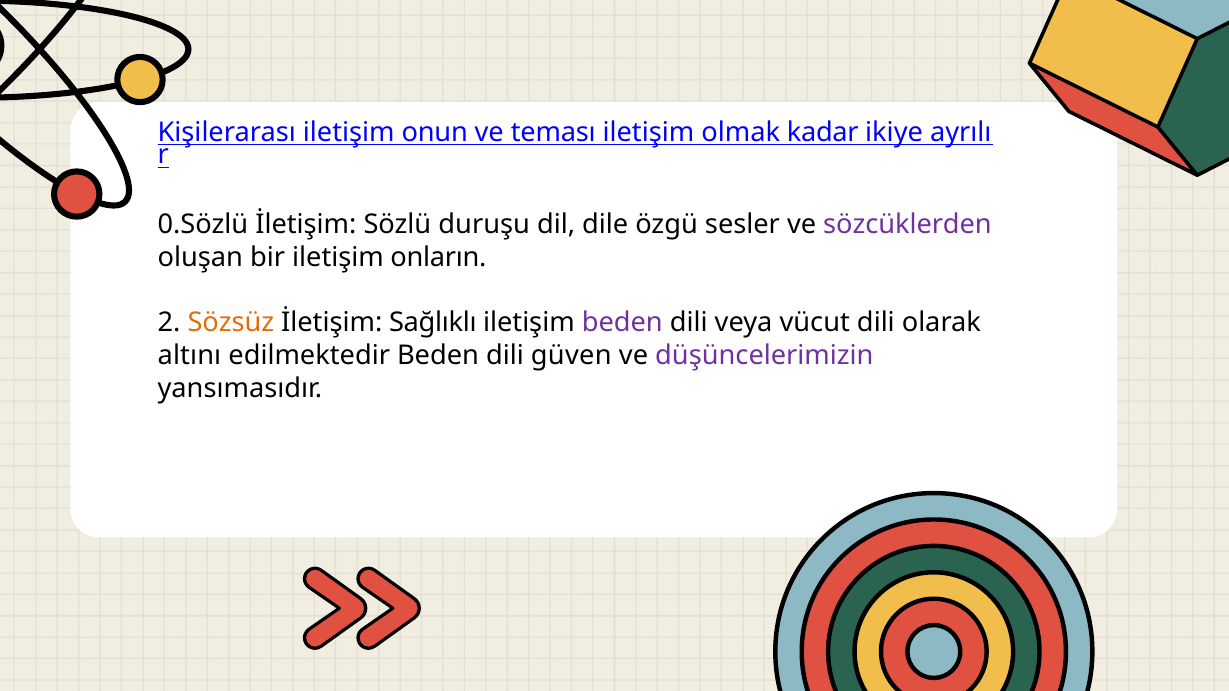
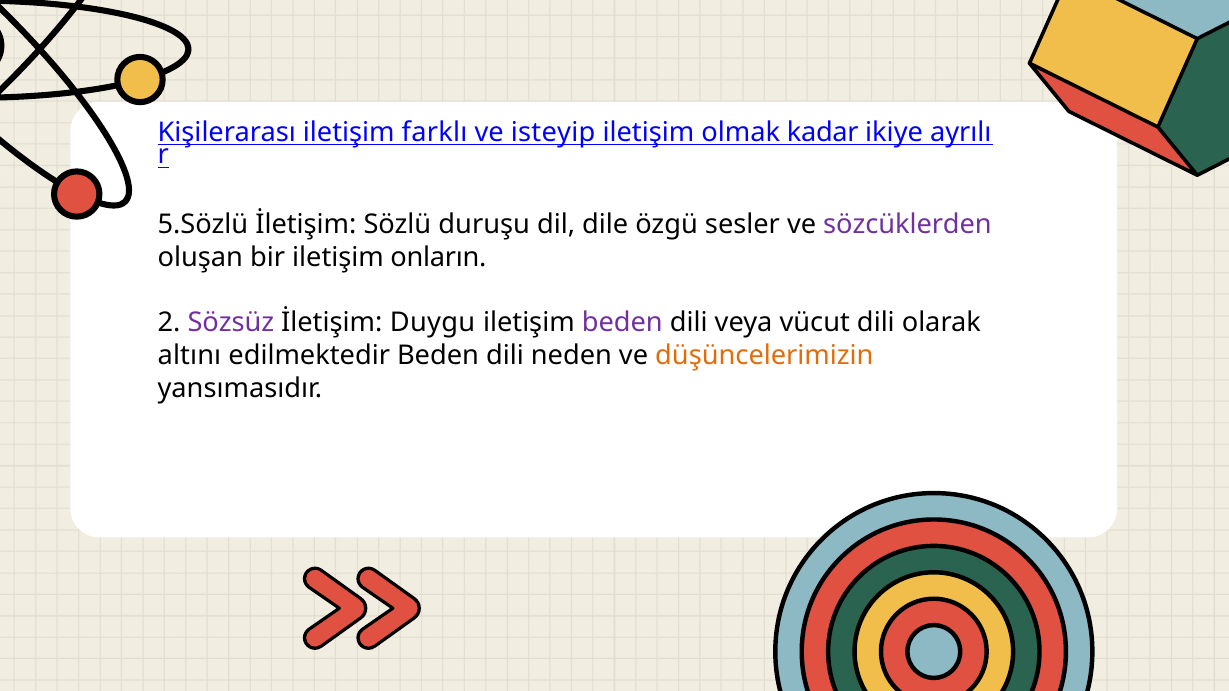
onun: onun -> farklı
teması: teması -> isteyip
0.Sözlü: 0.Sözlü -> 5.Sözlü
Sözsüz colour: orange -> purple
Sağlıklı: Sağlıklı -> Duygu
güven: güven -> neden
düşüncelerimizin colour: purple -> orange
